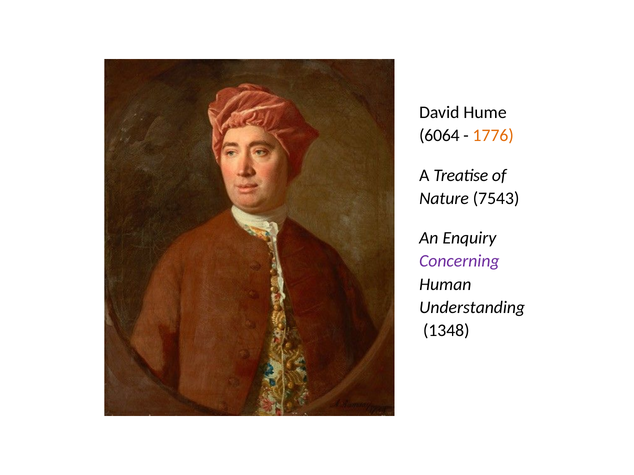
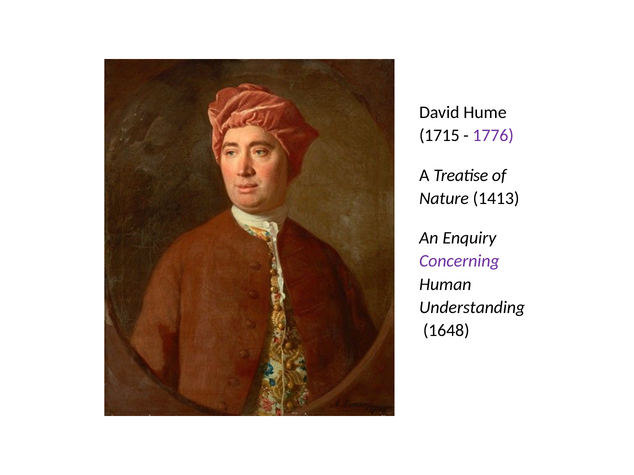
6064: 6064 -> 1715
1776 colour: orange -> purple
7543: 7543 -> 1413
1348: 1348 -> 1648
